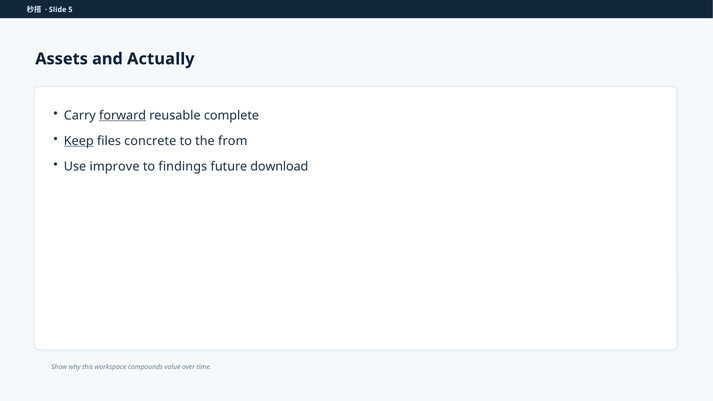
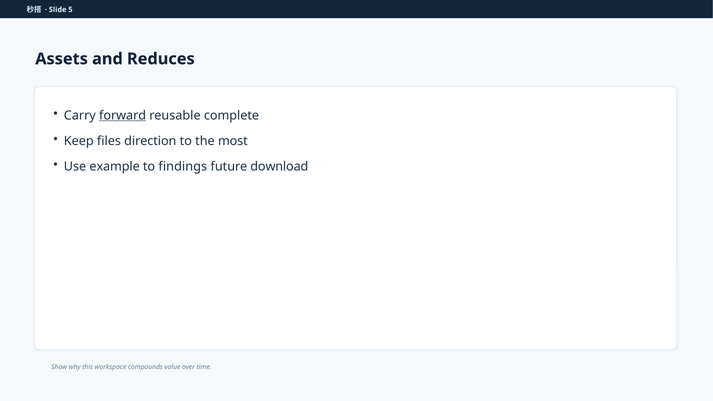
Actually: Actually -> Reduces
Keep underline: present -> none
concrete: concrete -> direction
from: from -> most
improve: improve -> example
